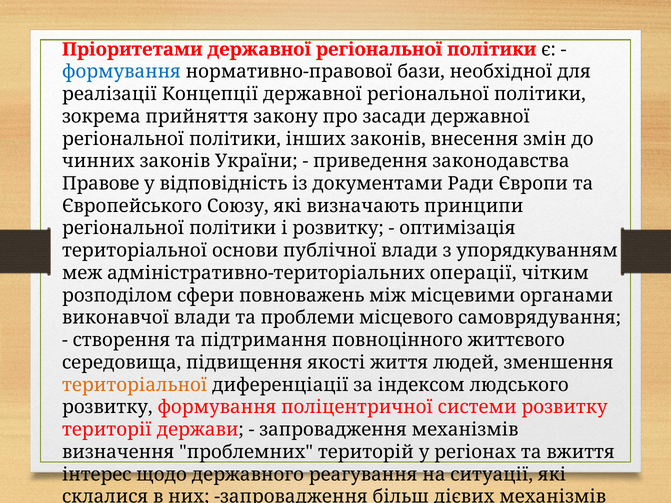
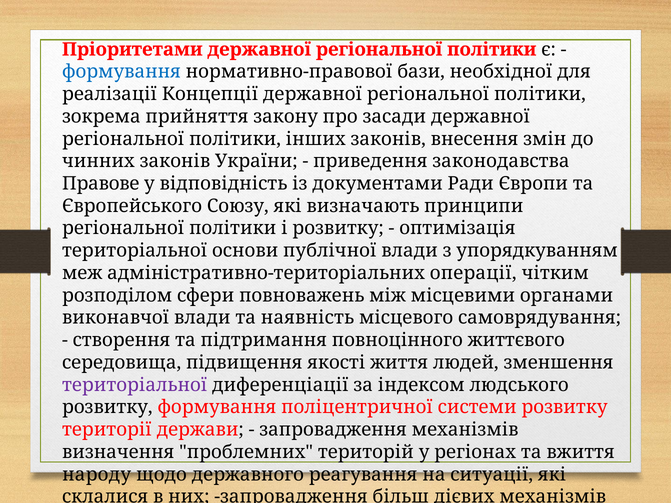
проблеми: проблеми -> наявність
територіальної at (135, 385) colour: orange -> purple
інтерес: інтерес -> народу
